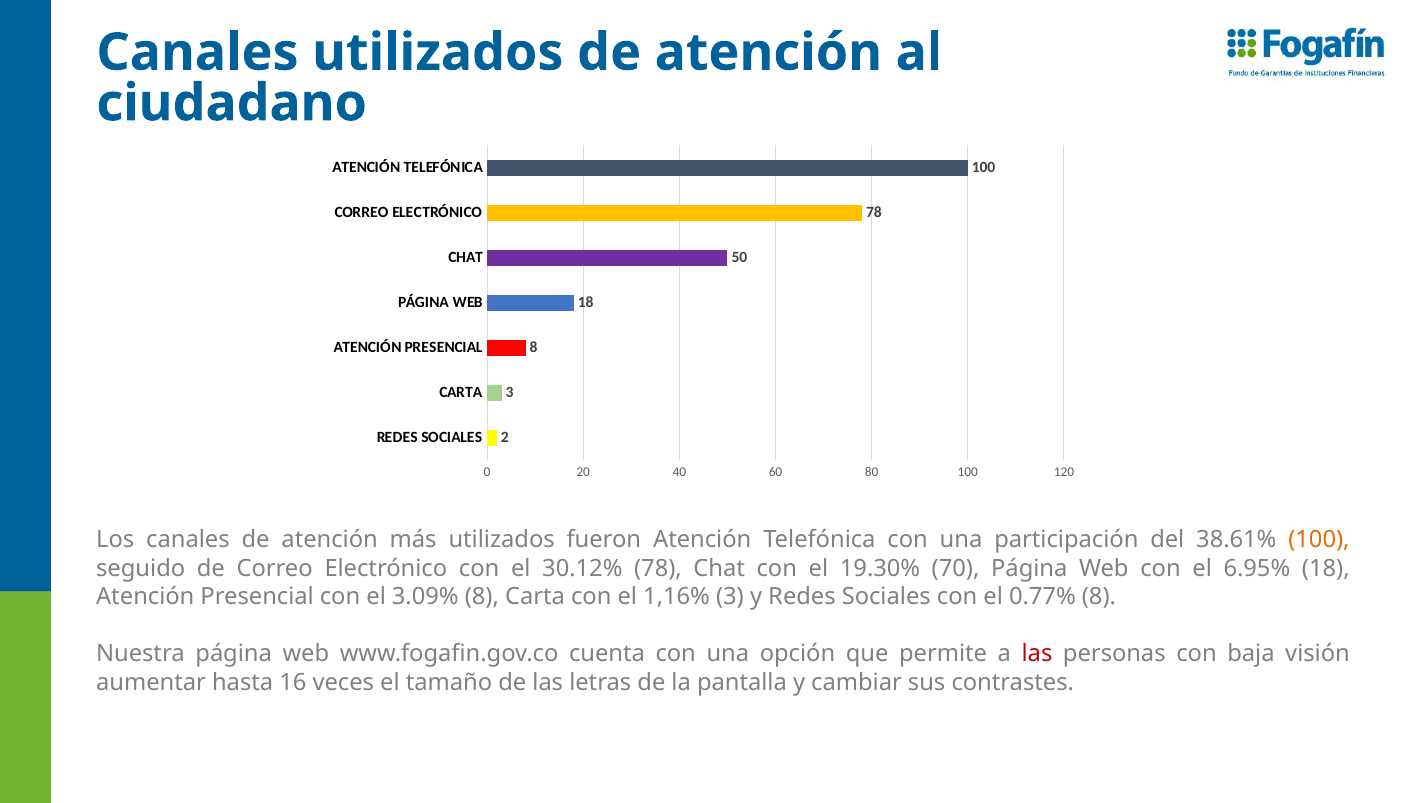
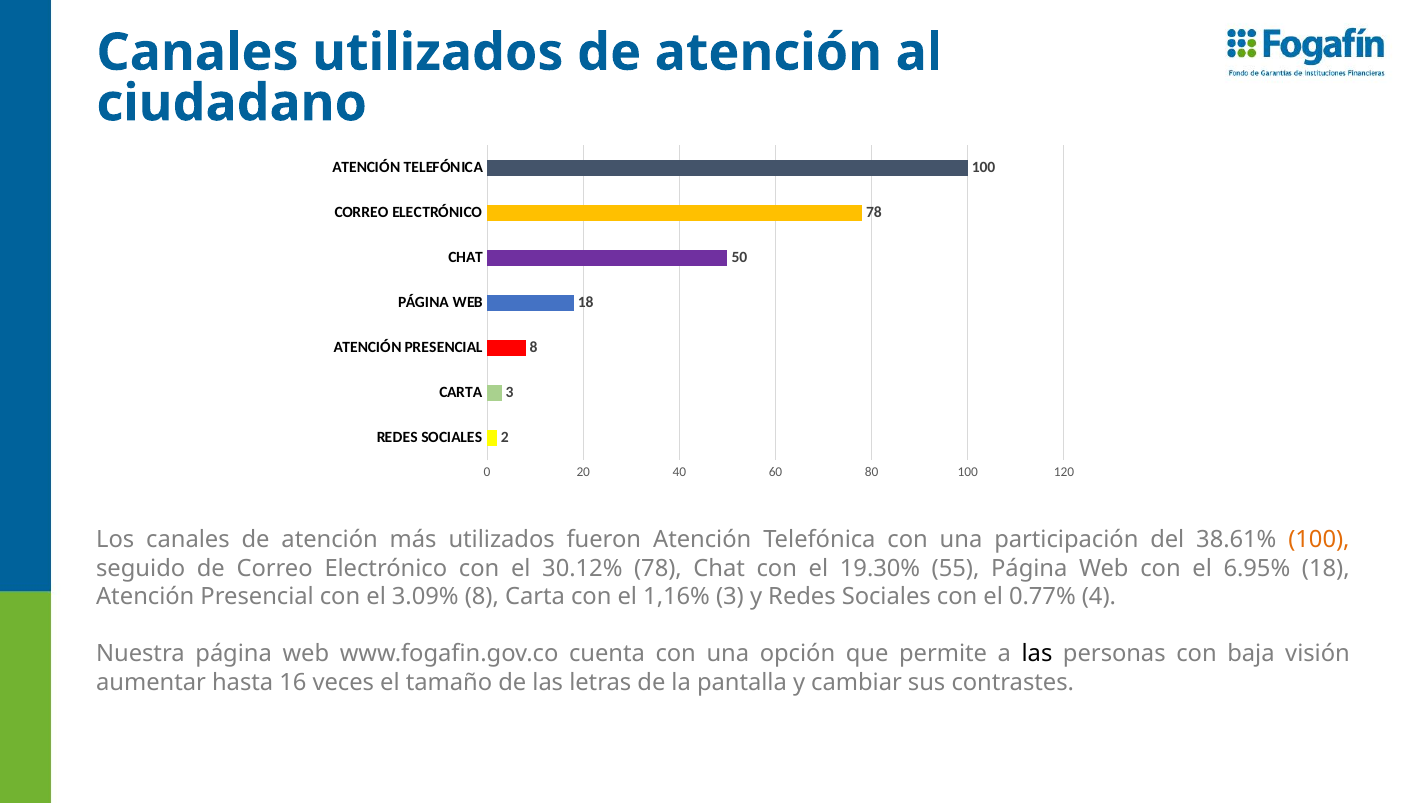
70: 70 -> 55
0.77% 8: 8 -> 4
las at (1037, 654) colour: red -> black
